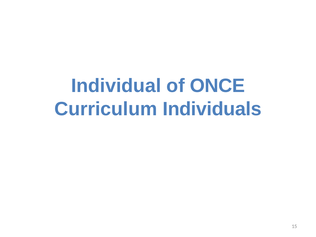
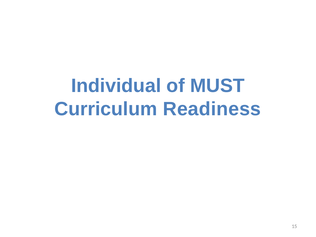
ONCE: ONCE -> MUST
Individuals: Individuals -> Readiness
